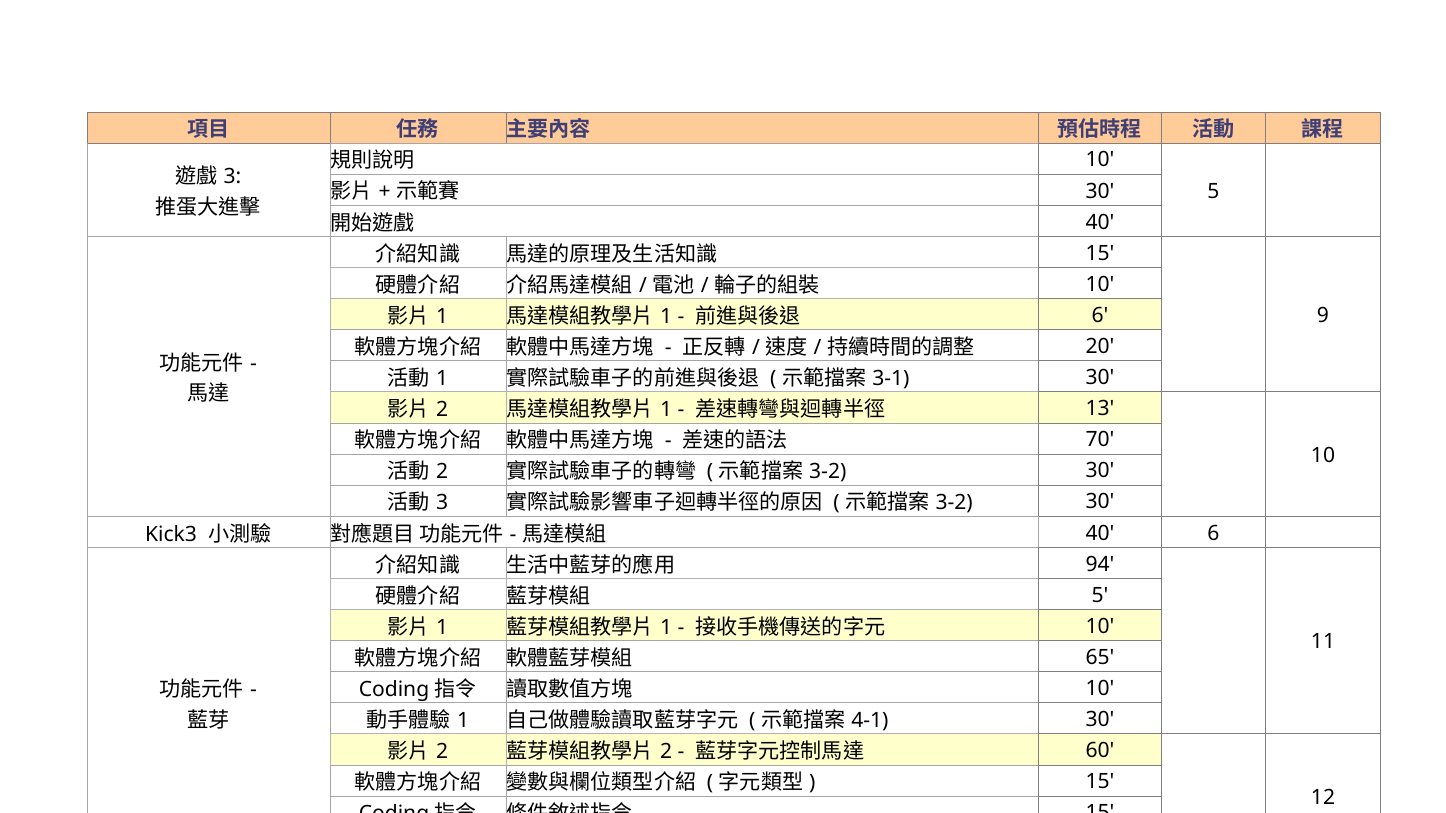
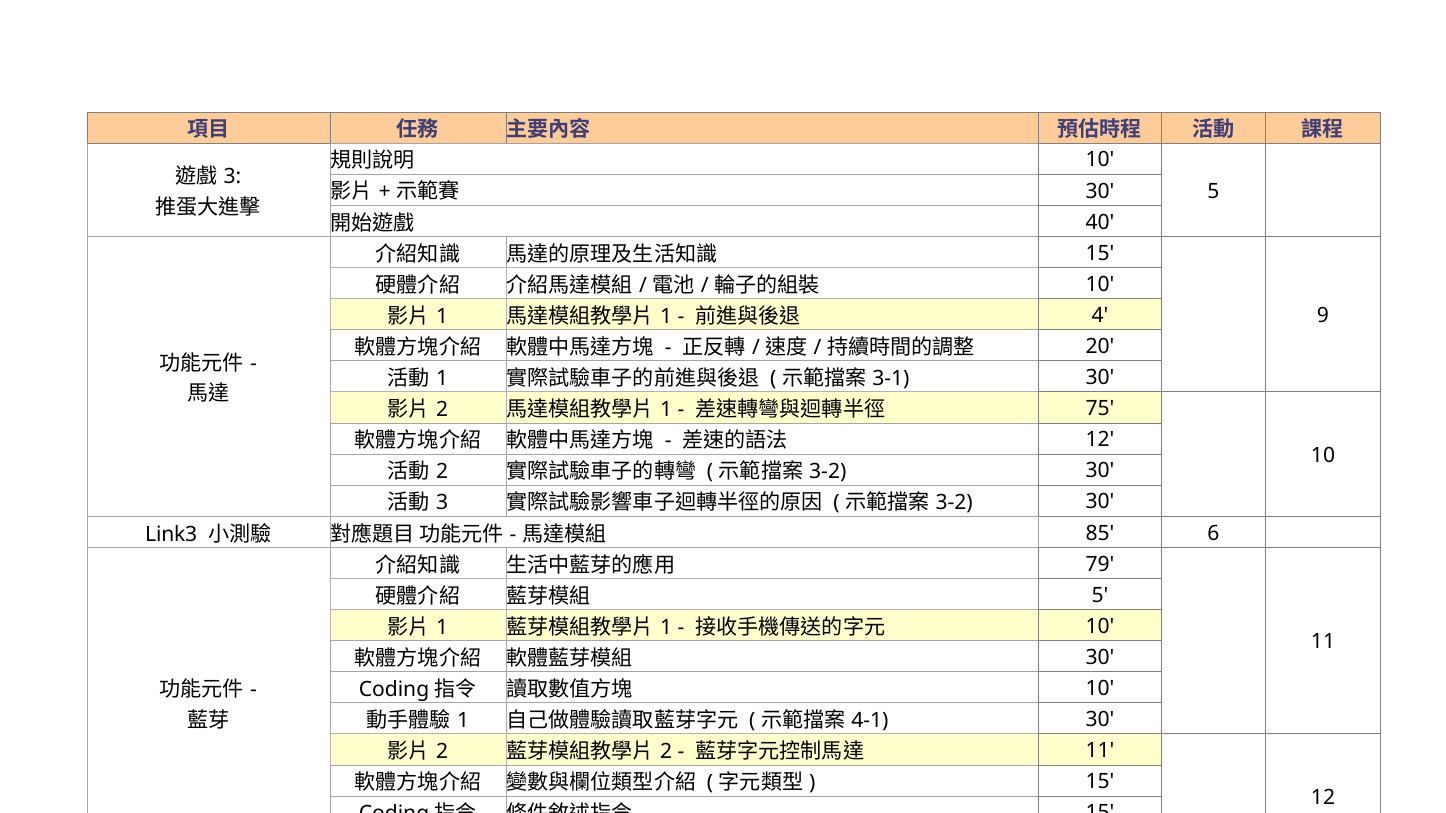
6 at (1100, 316): 6 -> 4
13: 13 -> 75
70 at (1100, 440): 70 -> 12
Kick3: Kick3 -> Link3
40 at (1100, 533): 40 -> 85
94: 94 -> 79
65 at (1100, 658): 65 -> 30
60 at (1100, 751): 60 -> 11
